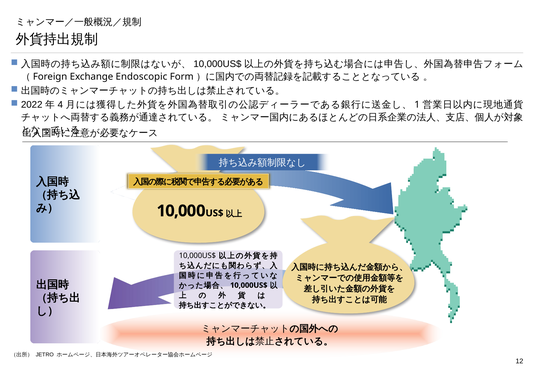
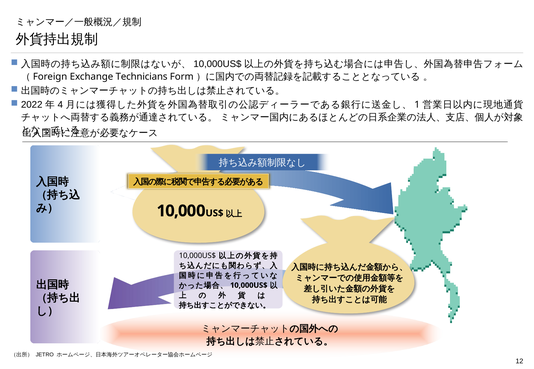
Endoscopic: Endoscopic -> Technicians
